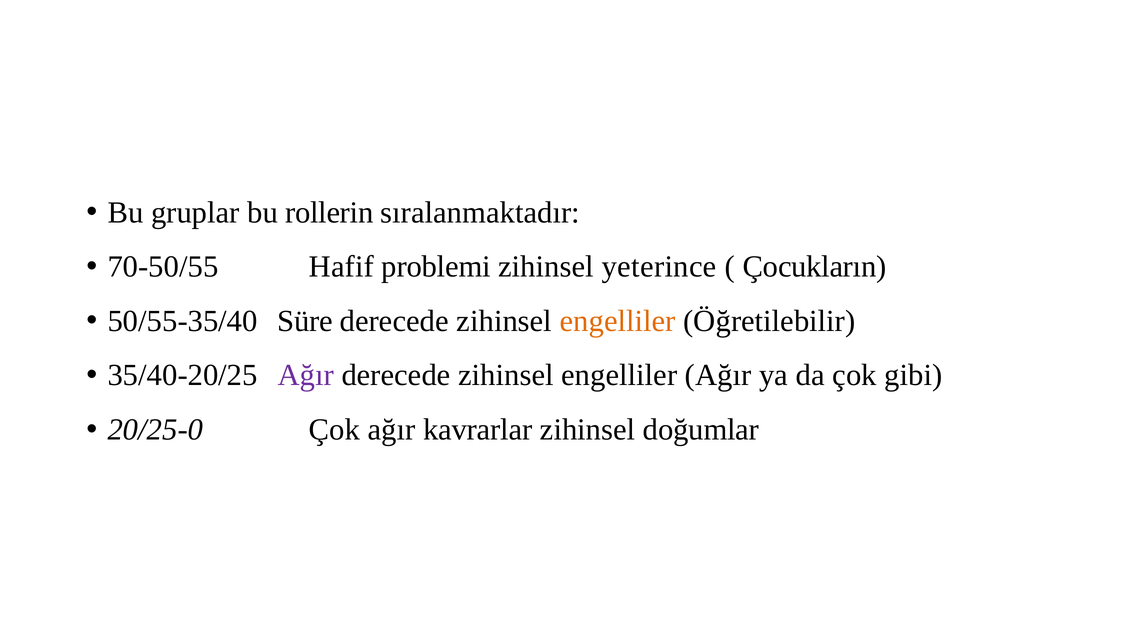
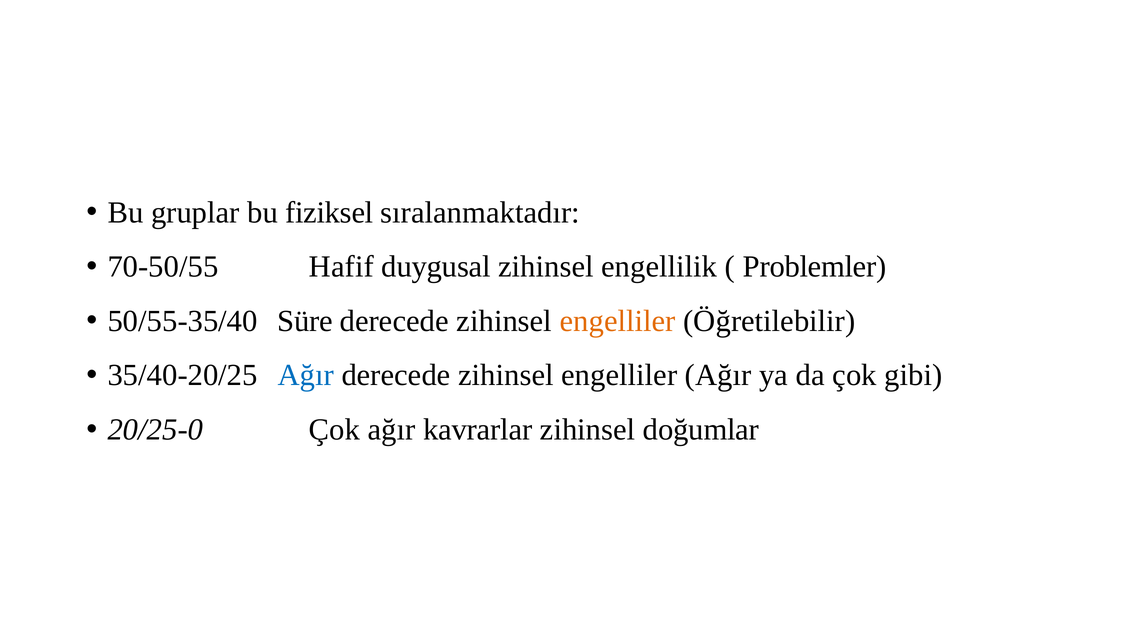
rollerin: rollerin -> fiziksel
problemi: problemi -> duygusal
yeterince: yeterince -> engellilik
Çocukların: Çocukların -> Problemler
Ağır at (306, 375) colour: purple -> blue
